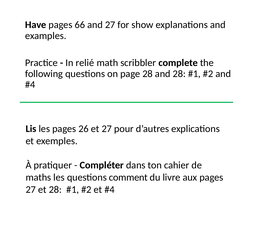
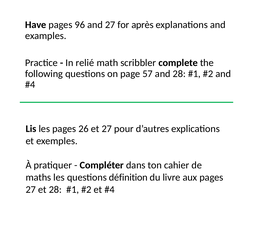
66: 66 -> 96
show: show -> après
page 28: 28 -> 57
comment: comment -> définition
